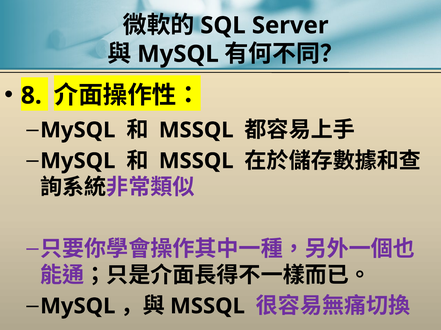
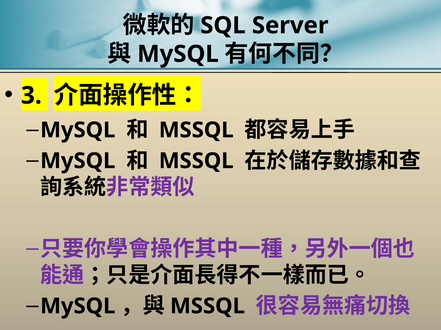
8: 8 -> 3
